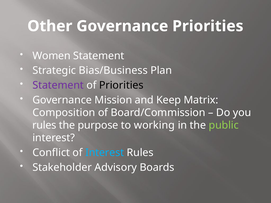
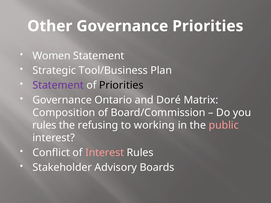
Bias/Business: Bias/Business -> Tool/Business
Mission: Mission -> Ontario
Keep: Keep -> Doré
purpose: purpose -> refusing
public colour: light green -> pink
Interest at (105, 153) colour: light blue -> pink
